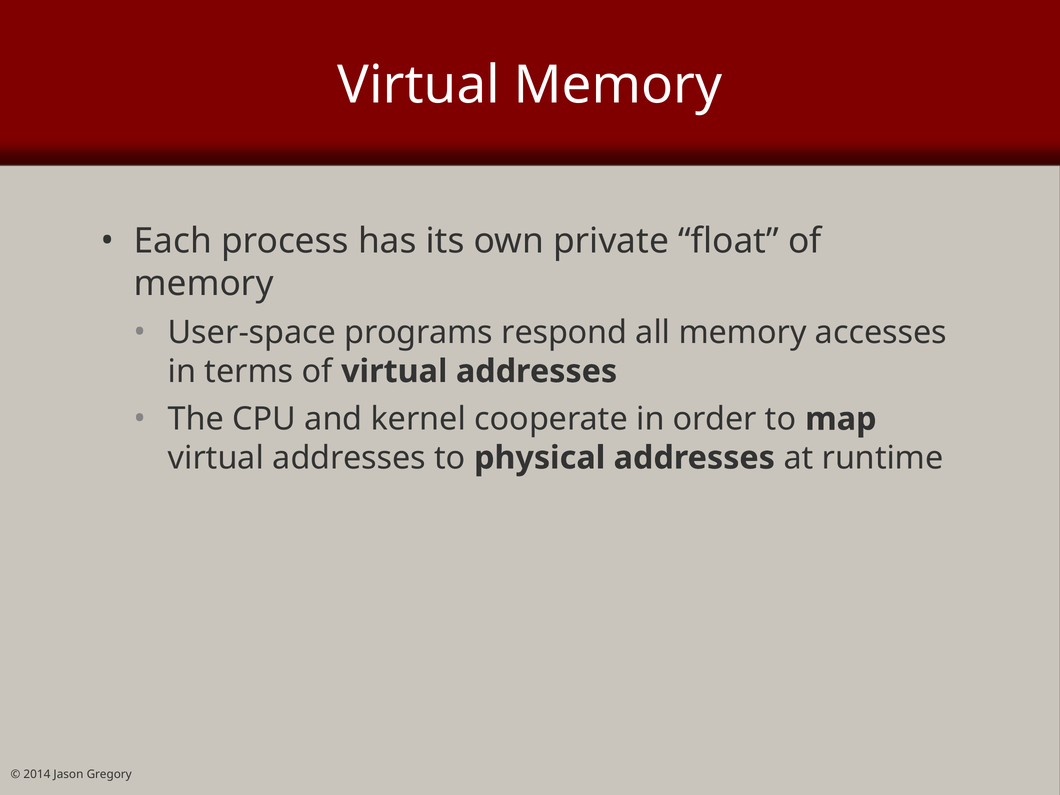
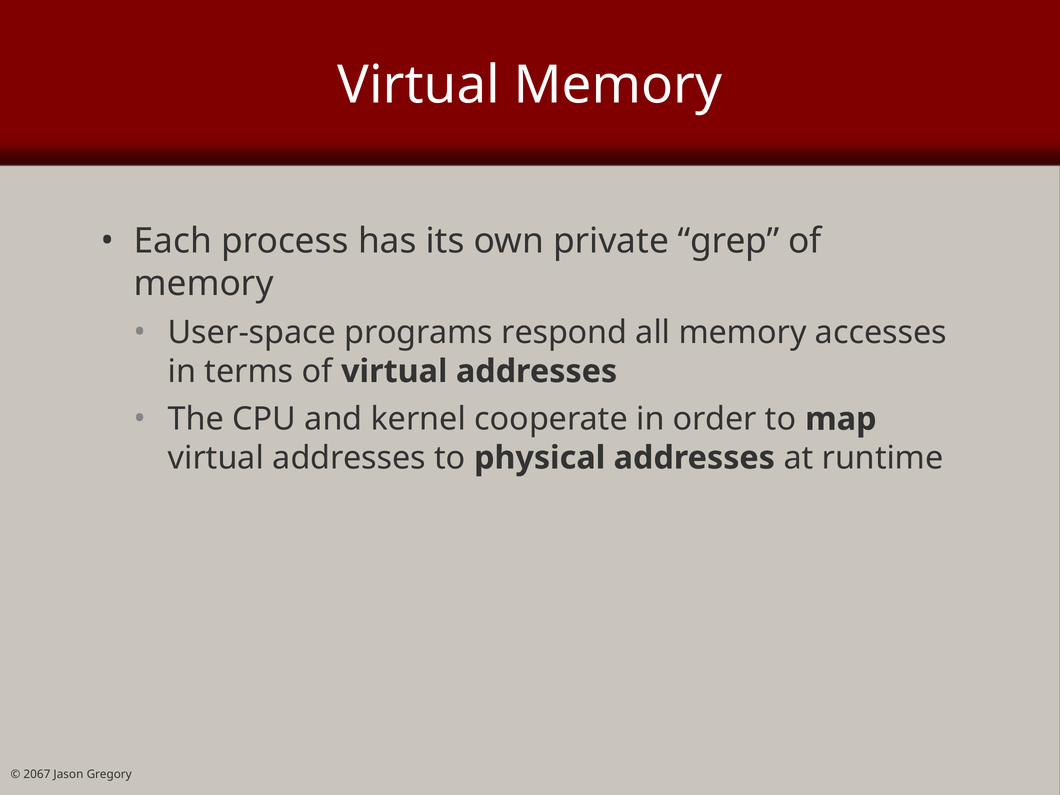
float: float -> grep
2014: 2014 -> 2067
